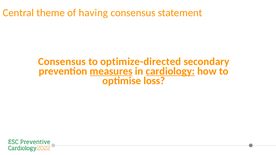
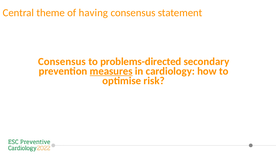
optimize-directed: optimize-directed -> problems-directed
cardiology underline: present -> none
loss: loss -> risk
